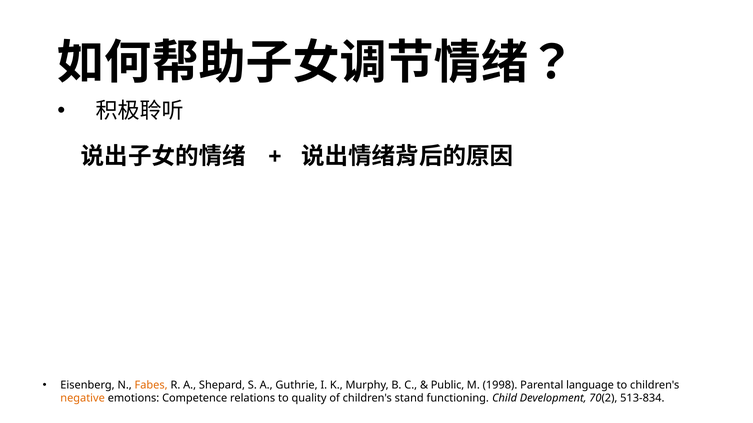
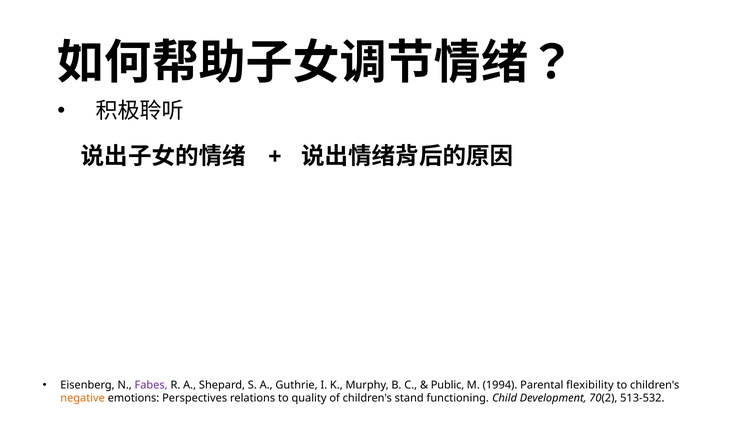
Fabes colour: orange -> purple
1998: 1998 -> 1994
language: language -> flexibility
Competence: Competence -> Perspectives
513-834: 513-834 -> 513-532
